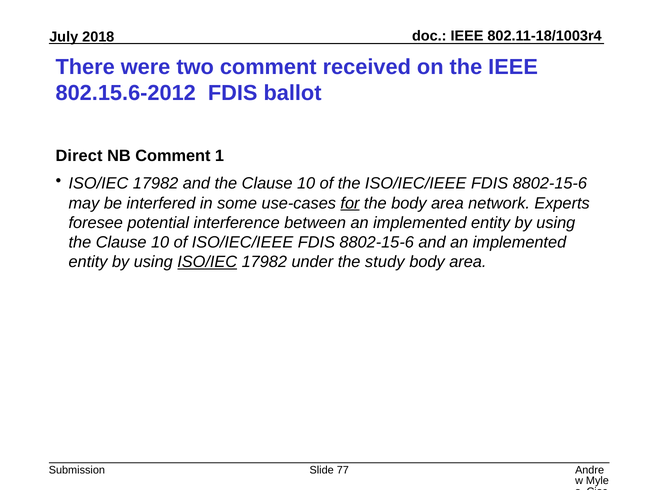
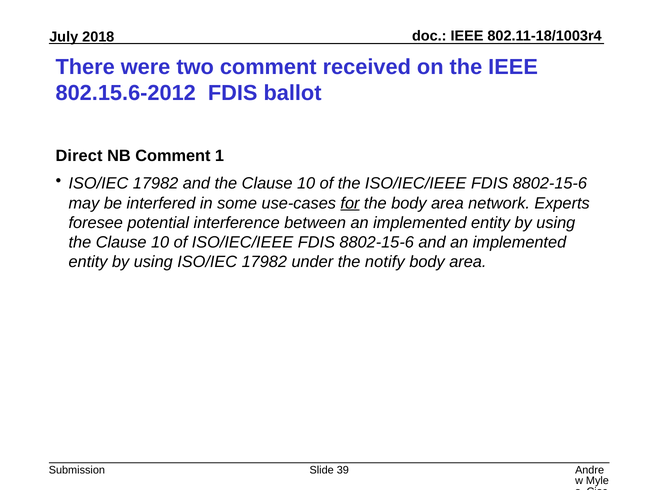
ISO/IEC at (207, 262) underline: present -> none
study: study -> notify
77: 77 -> 39
